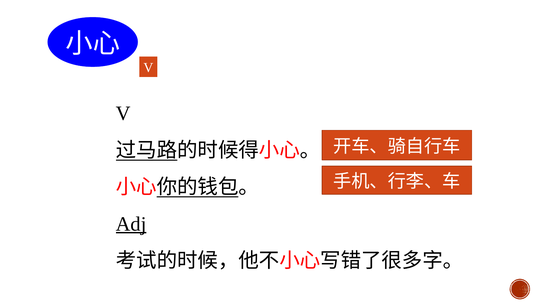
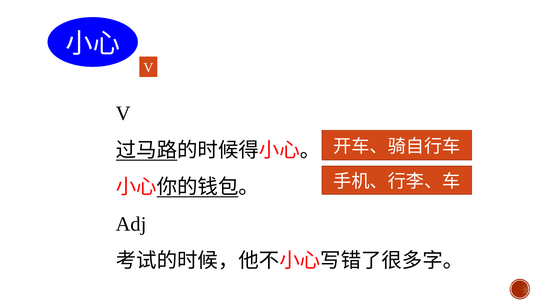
Adj underline: present -> none
